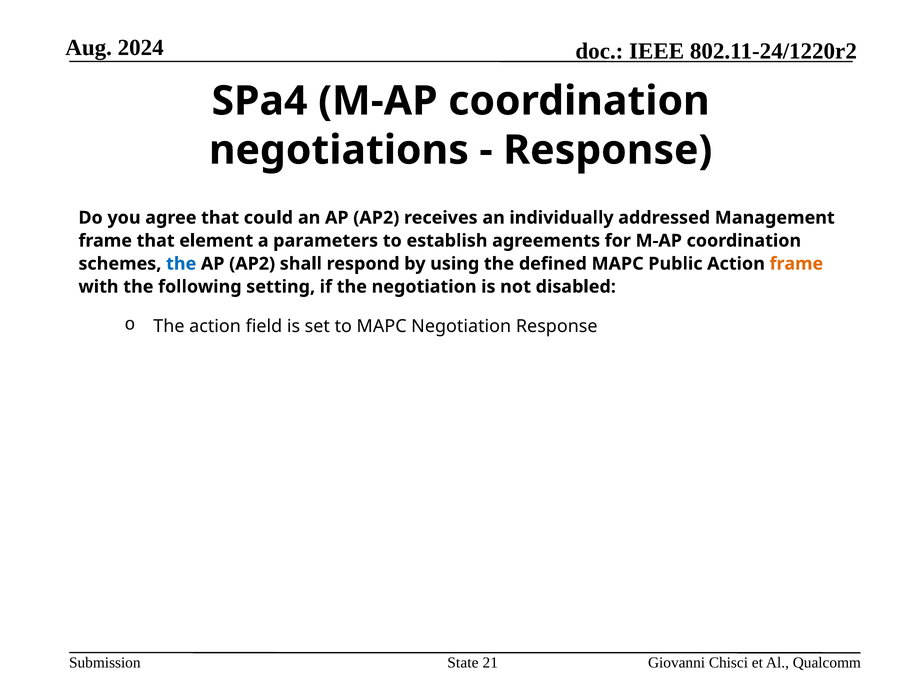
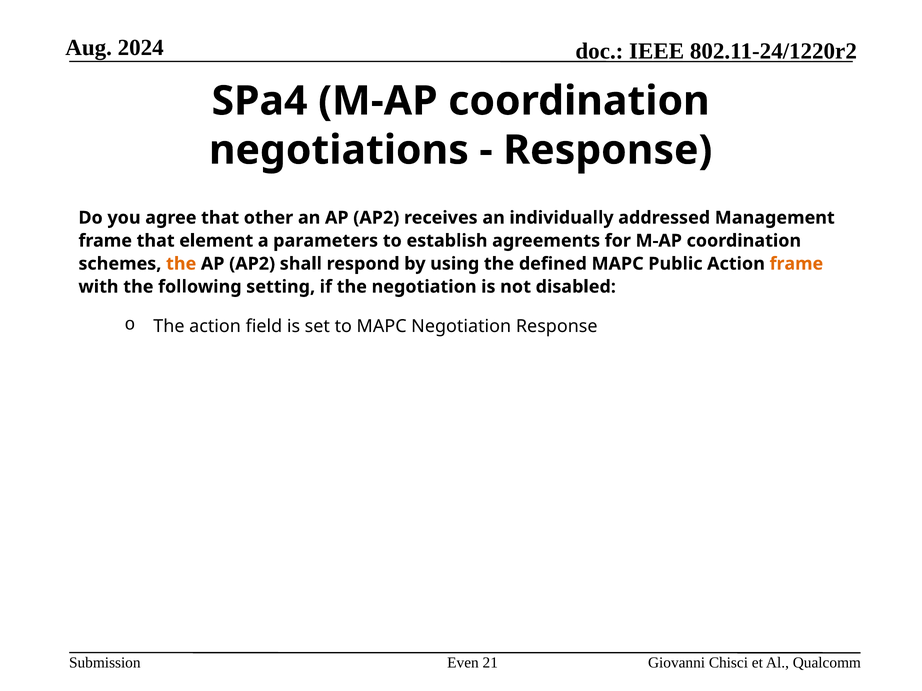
could: could -> other
the at (181, 264) colour: blue -> orange
State: State -> Even
